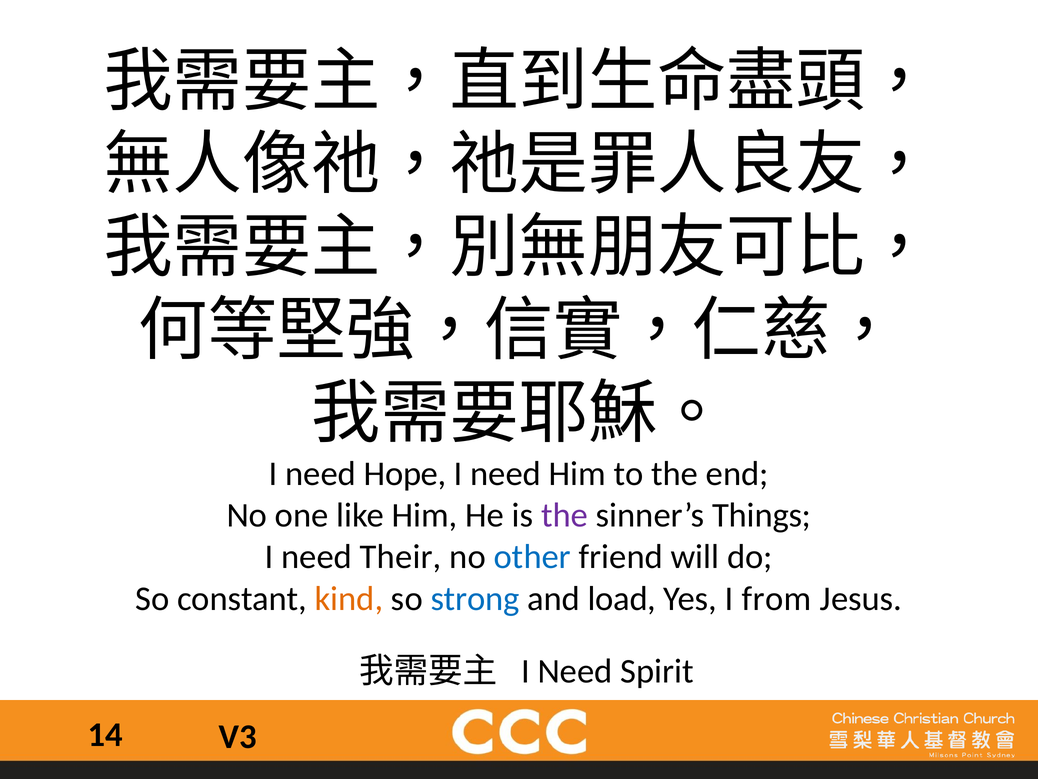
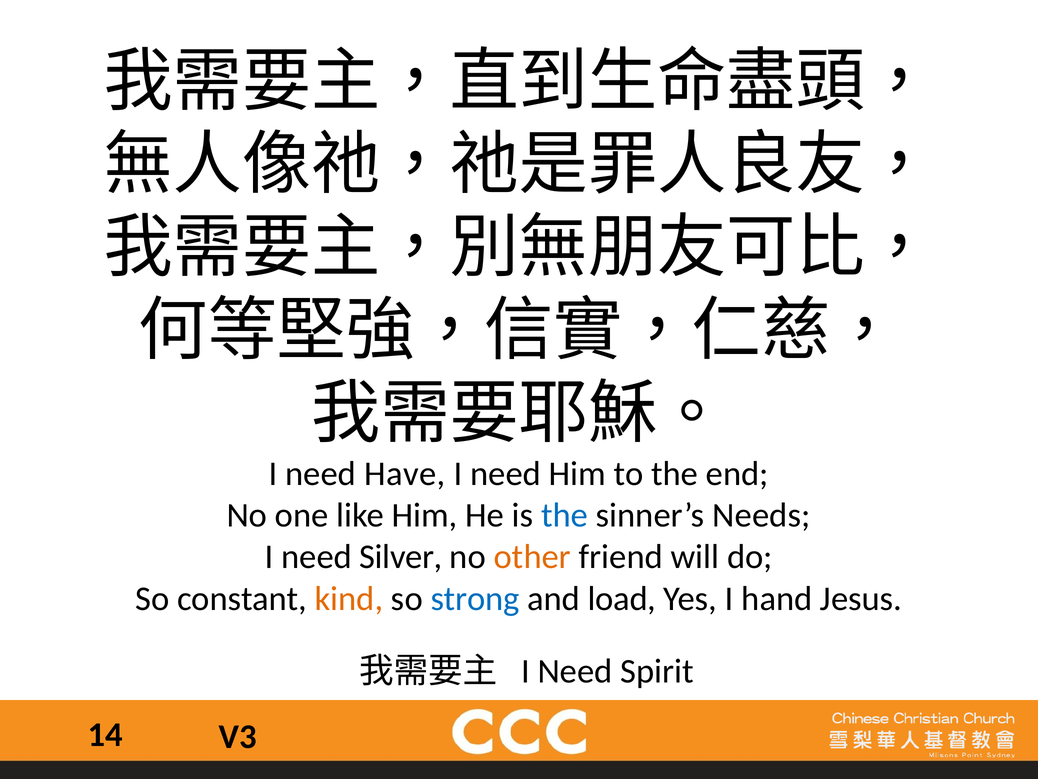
Hope: Hope -> Have
the at (565, 515) colour: purple -> blue
Things: Things -> Needs
Their: Their -> Silver
other colour: blue -> orange
from: from -> hand
